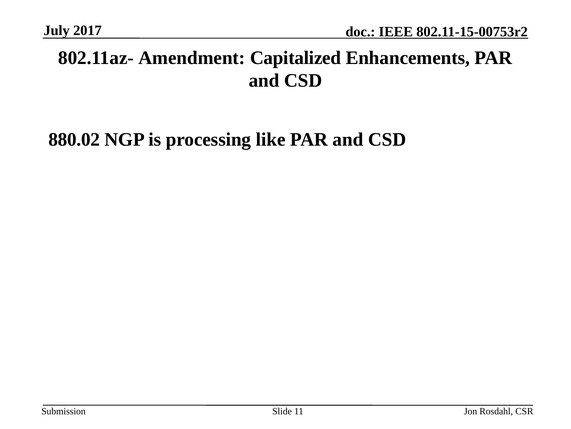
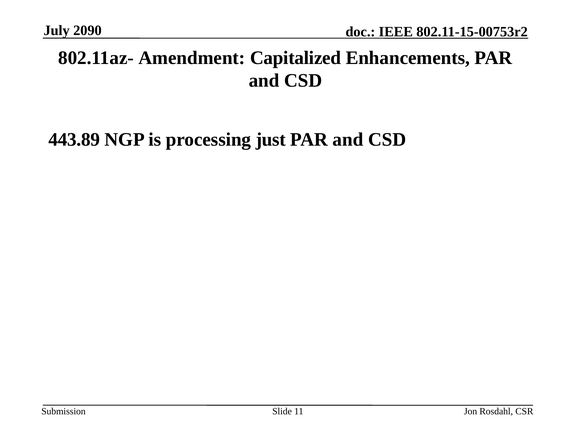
2017: 2017 -> 2090
880.02: 880.02 -> 443.89
like: like -> just
